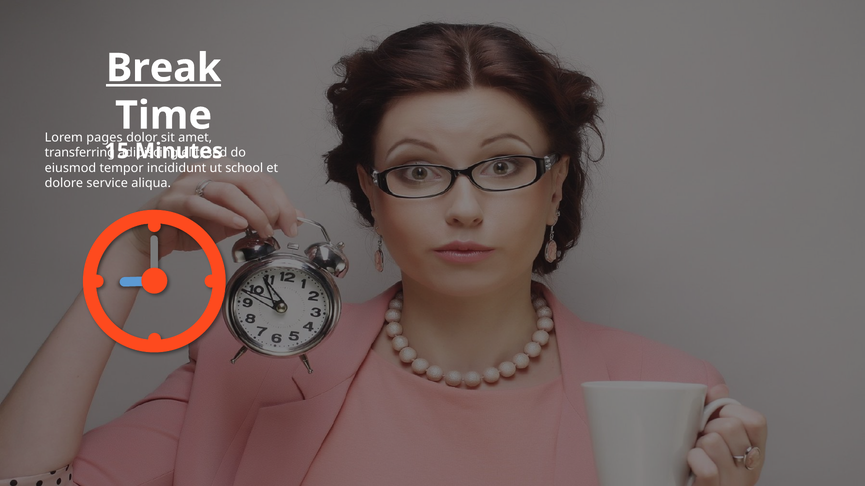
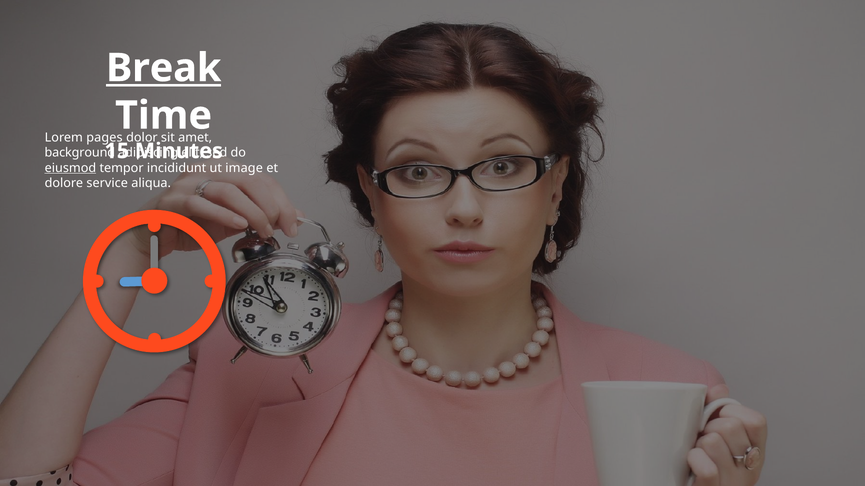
transferring: transferring -> background
eiusmod underline: none -> present
school: school -> image
